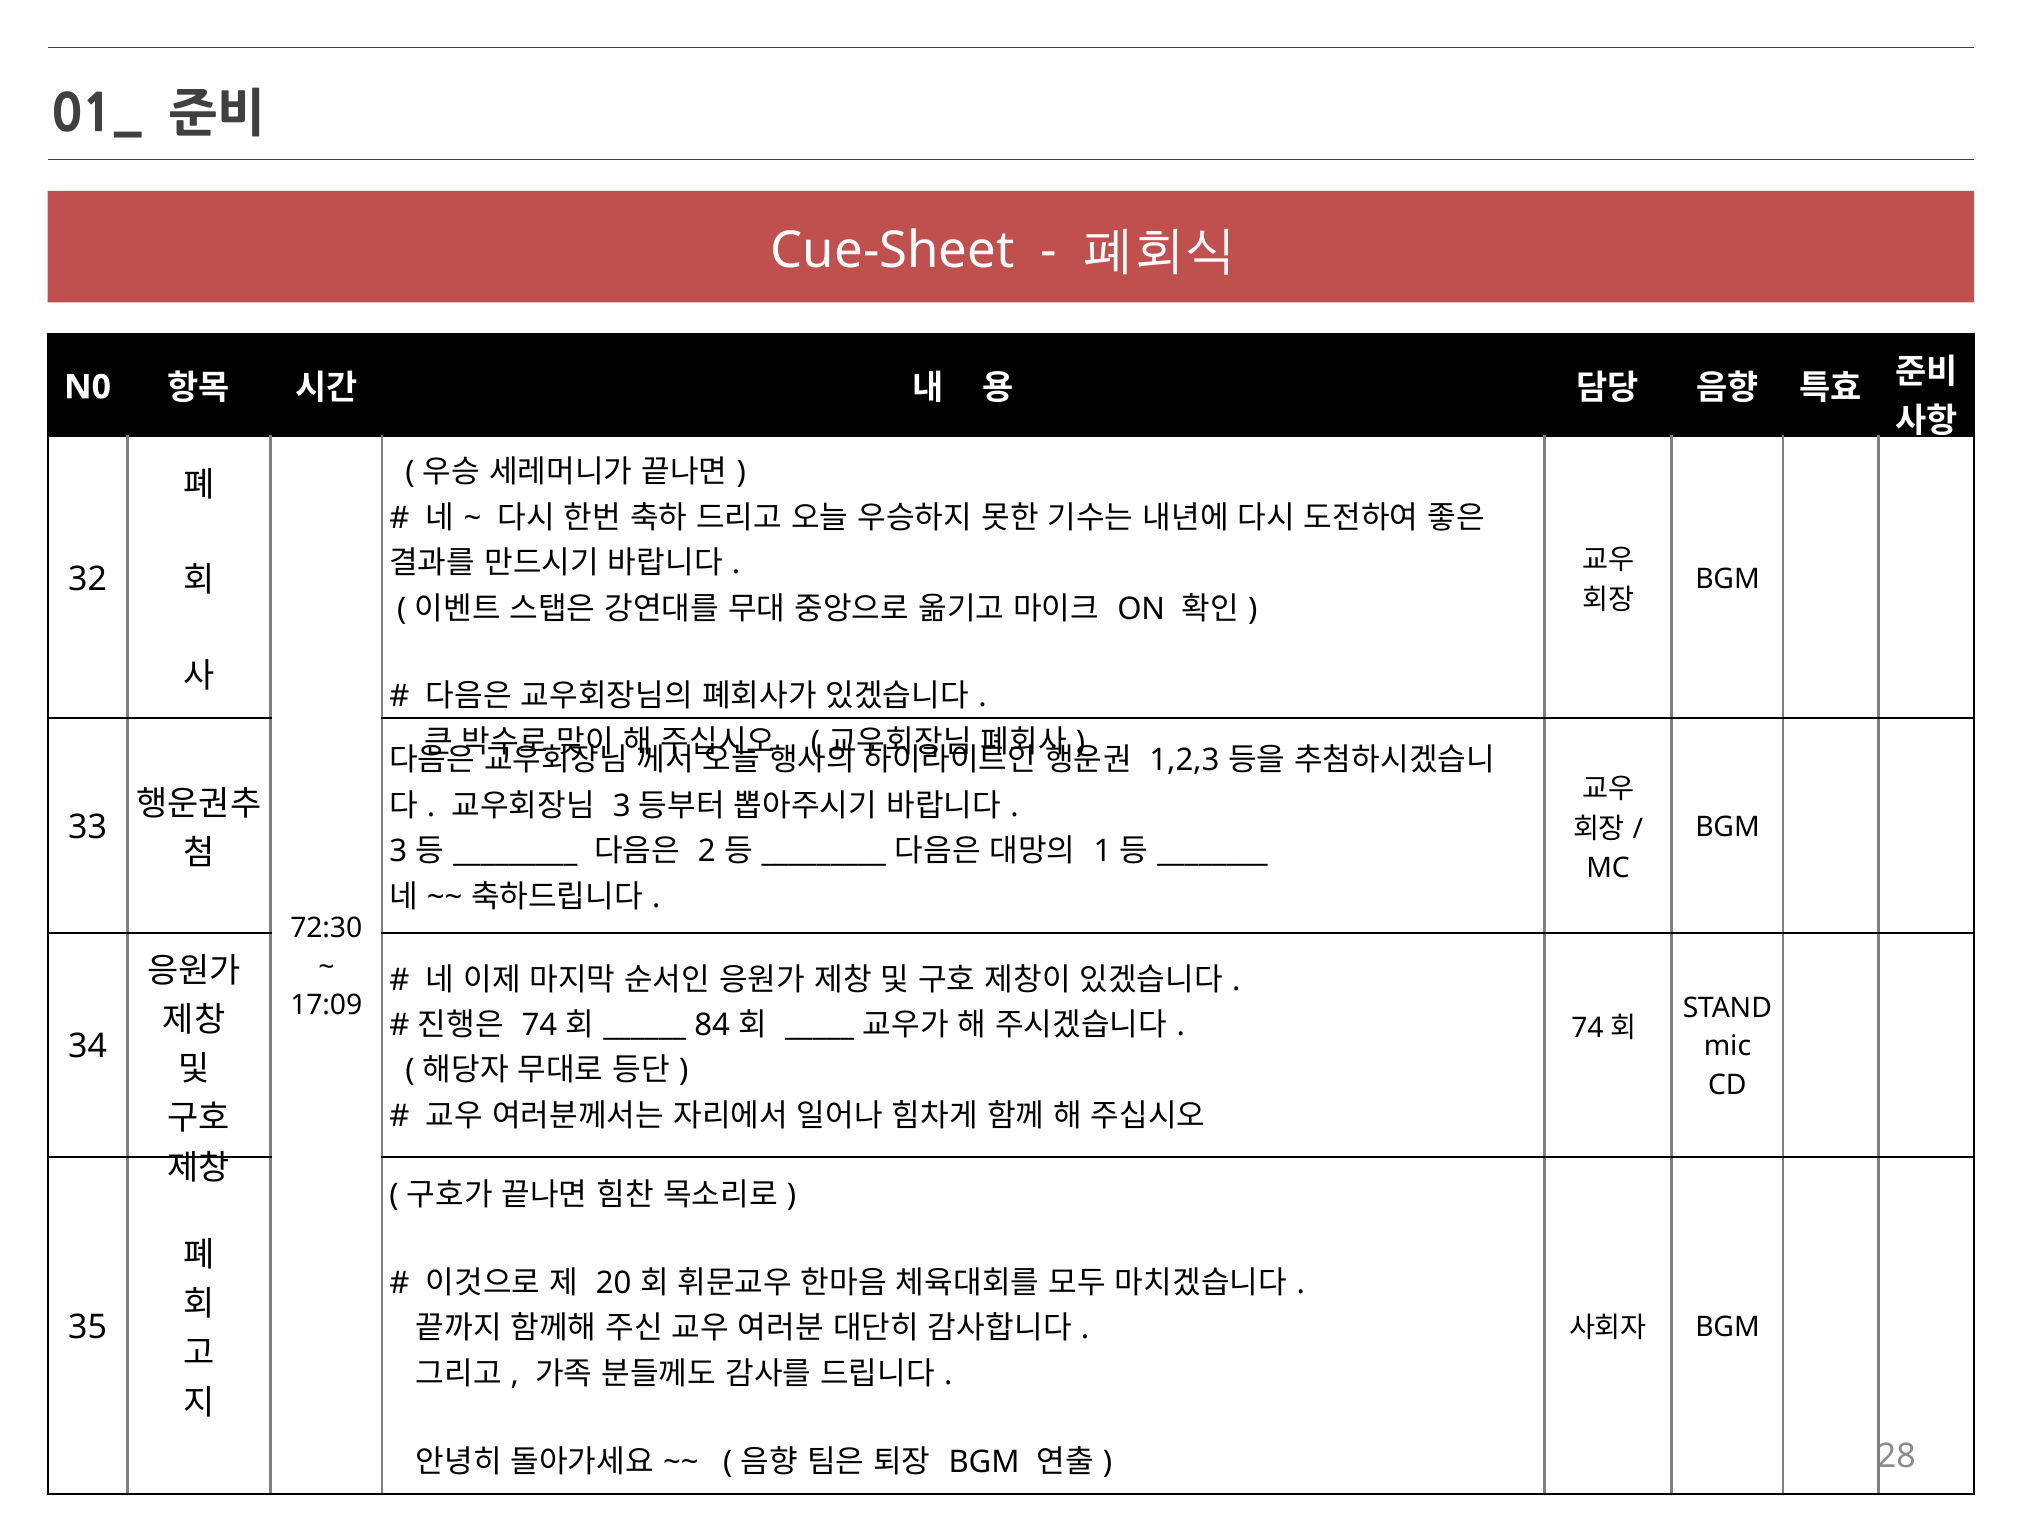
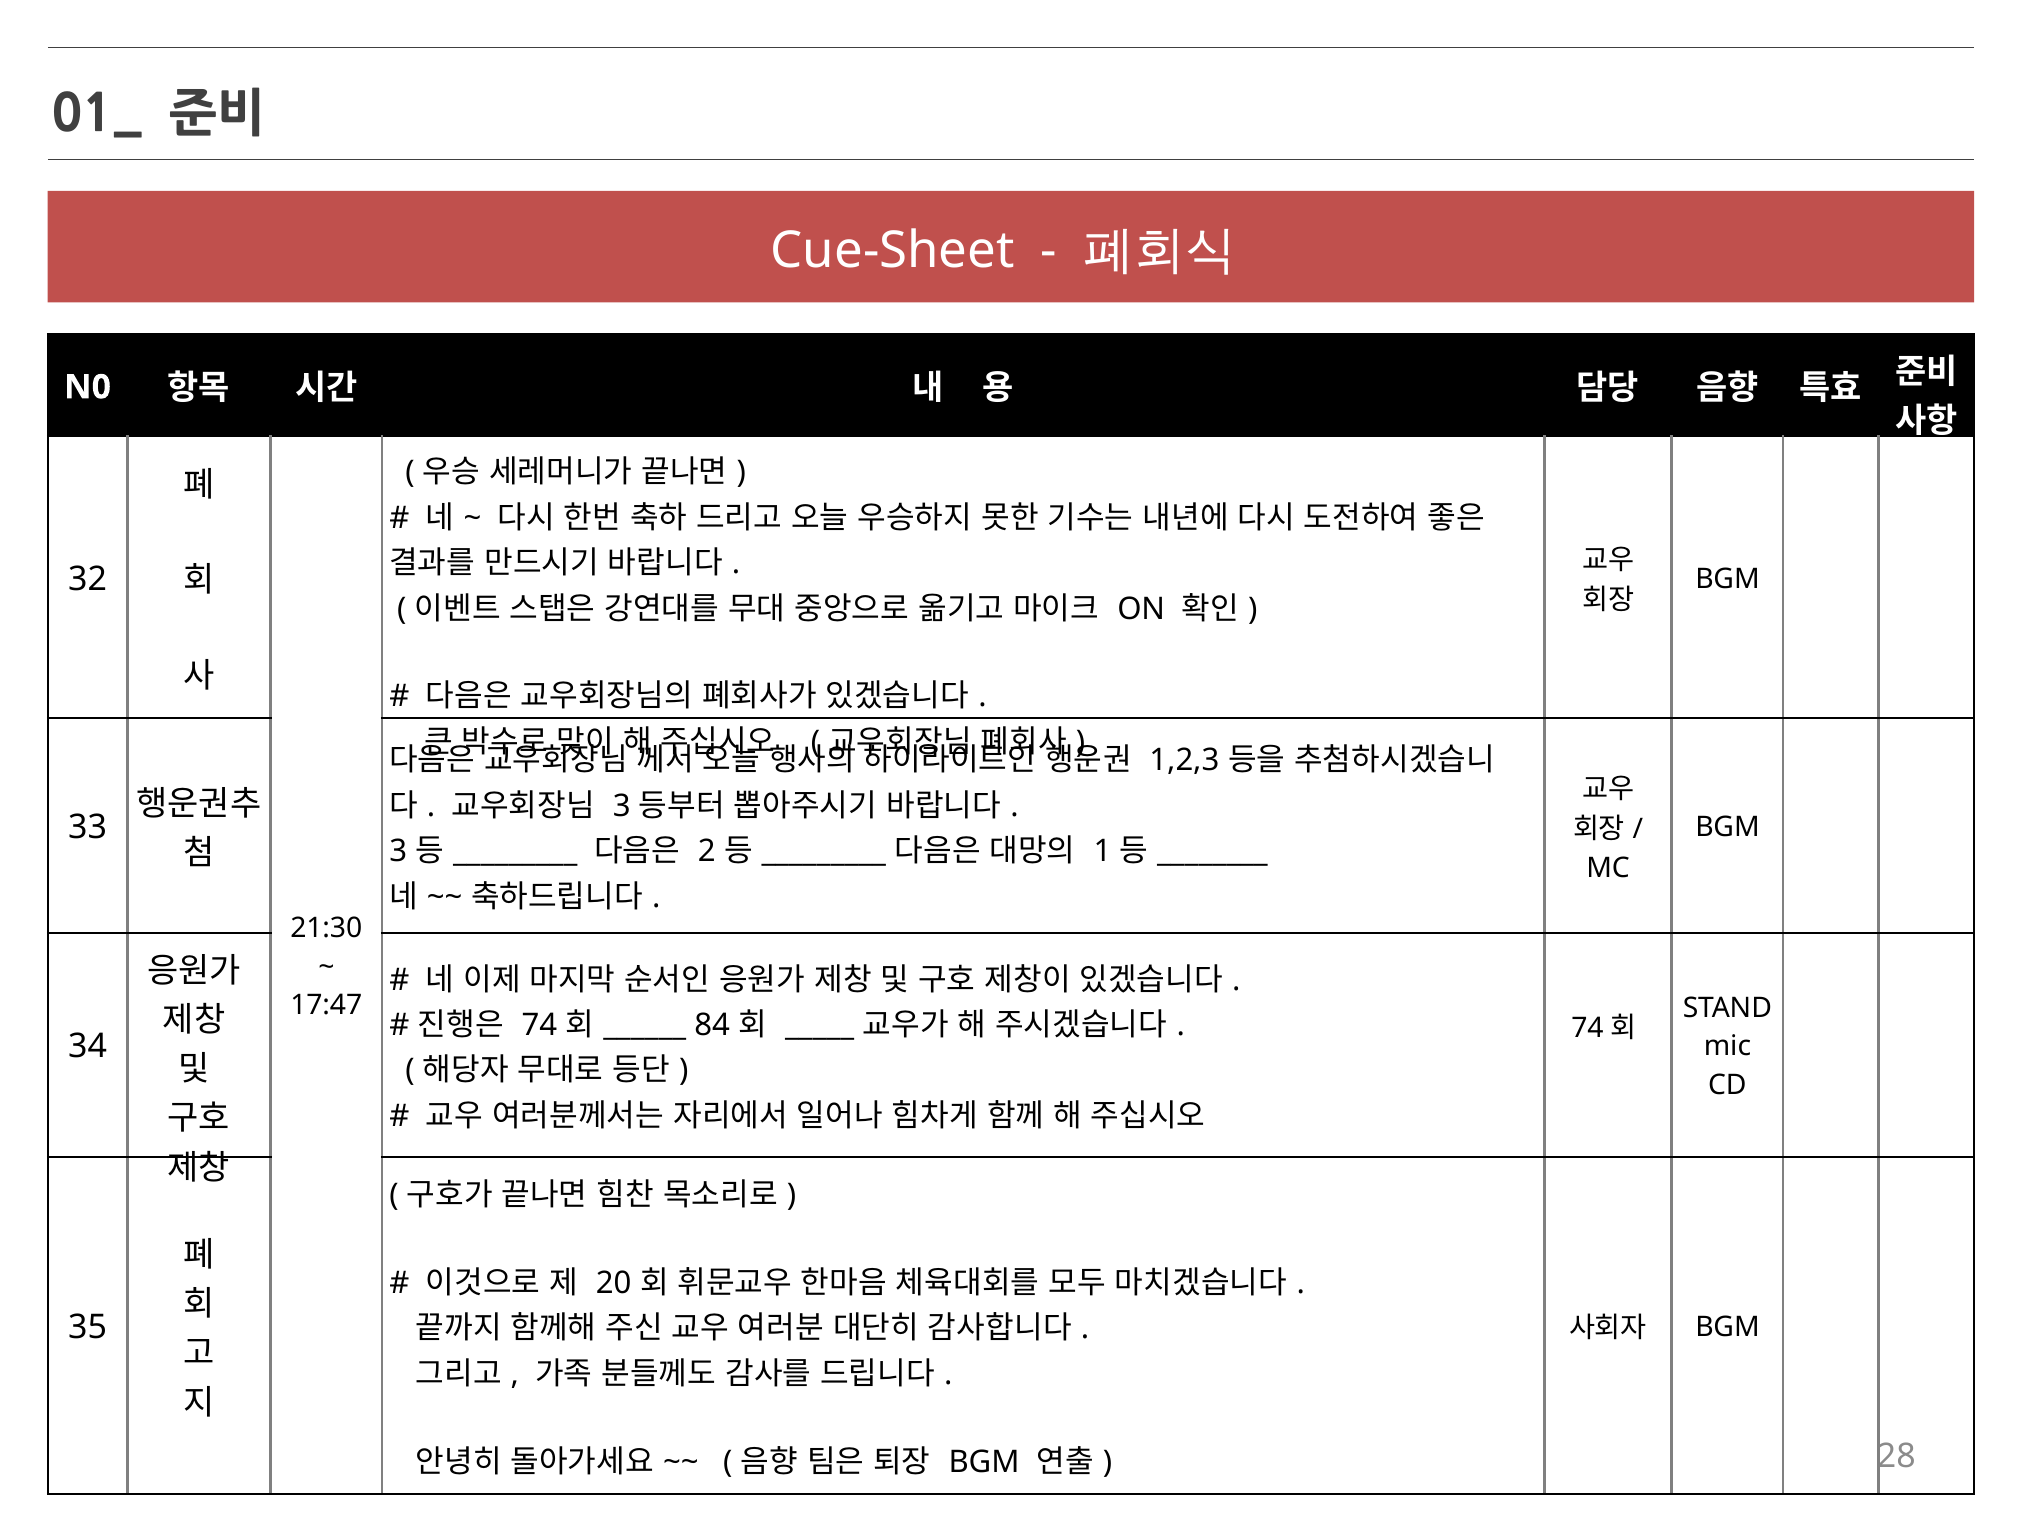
72:30: 72:30 -> 21:30
17:09: 17:09 -> 17:47
